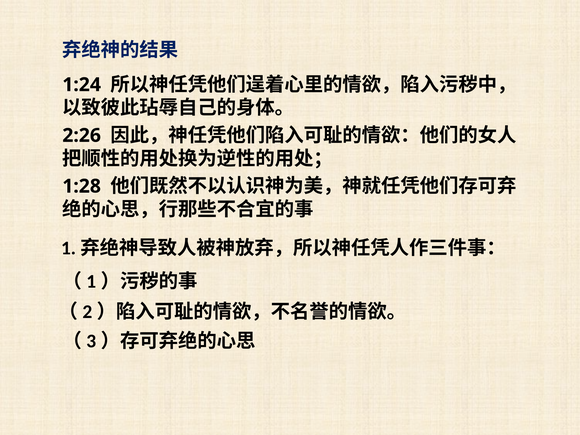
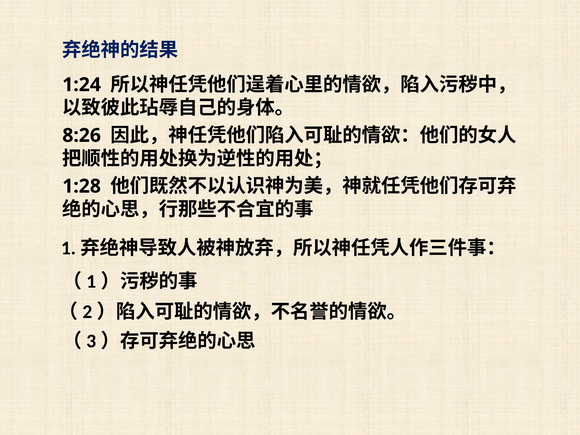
2:26: 2:26 -> 8:26
